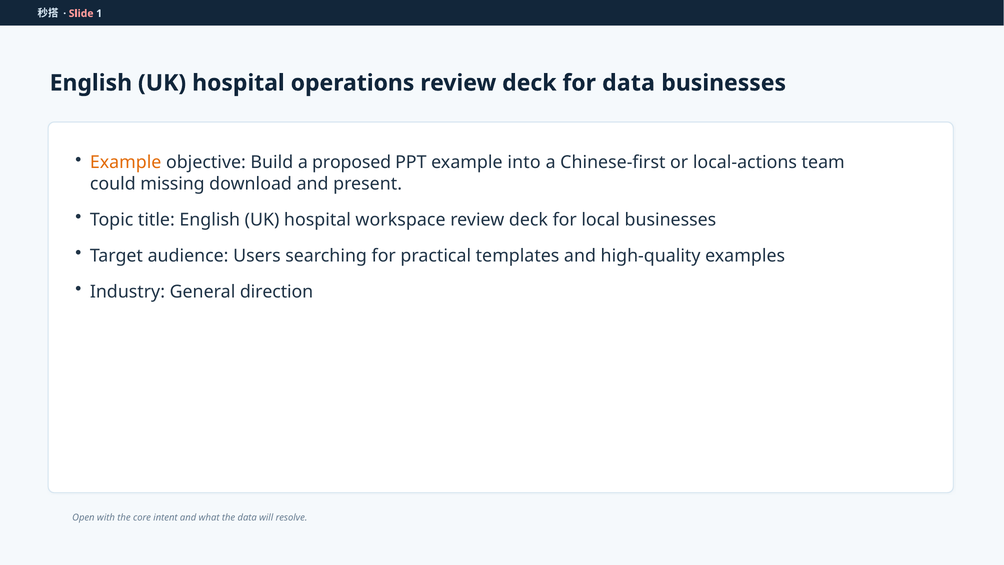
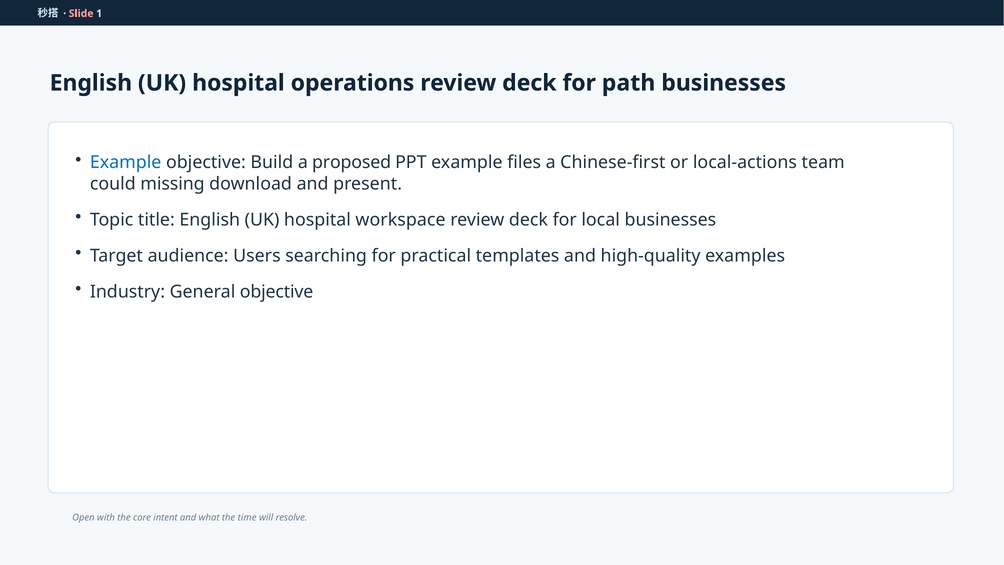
for data: data -> path
Example at (126, 162) colour: orange -> blue
into: into -> files
General direction: direction -> objective
the data: data -> time
